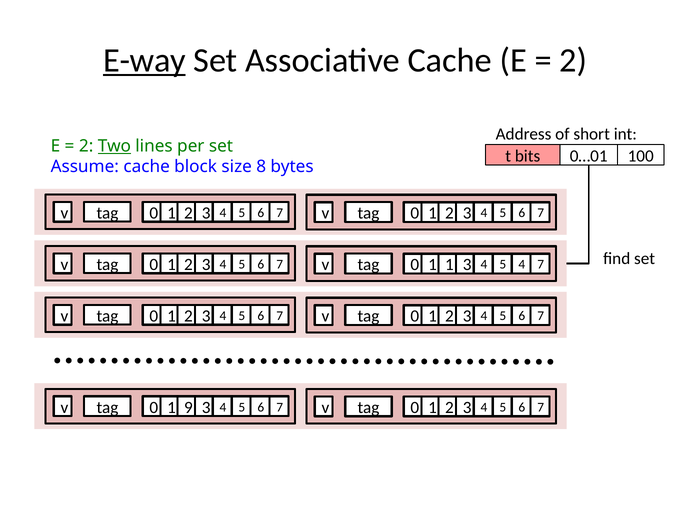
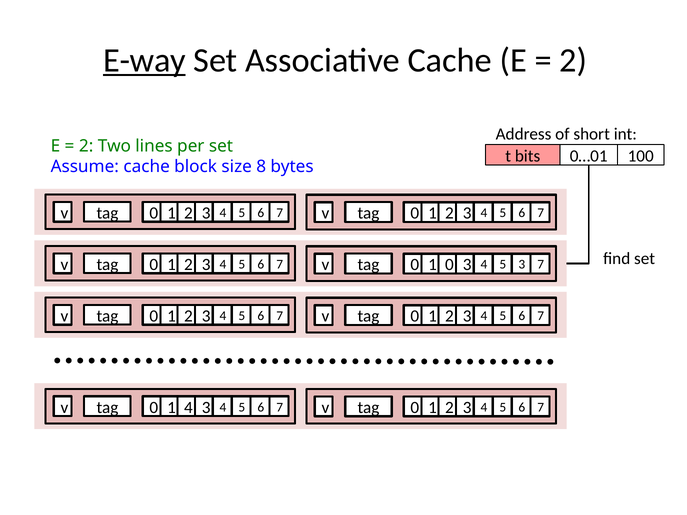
Two underline: present -> none
3 4: 4 -> 3
1 1: 1 -> 0
1 9: 9 -> 4
